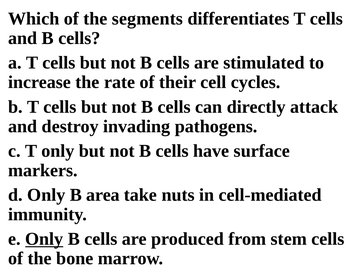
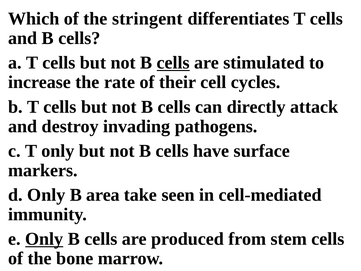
segments: segments -> stringent
cells at (173, 63) underline: none -> present
nuts: nuts -> seen
